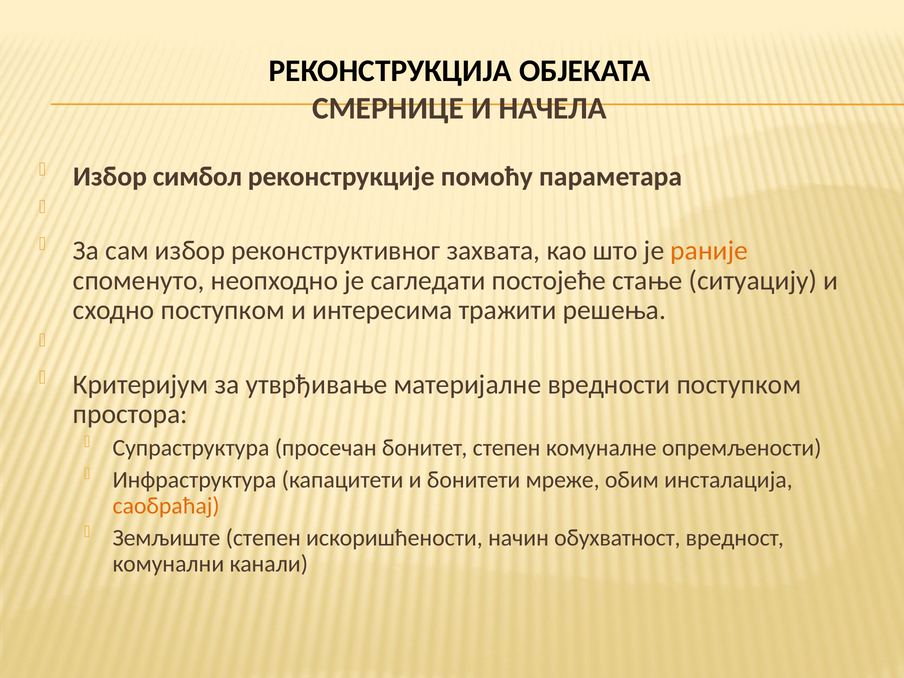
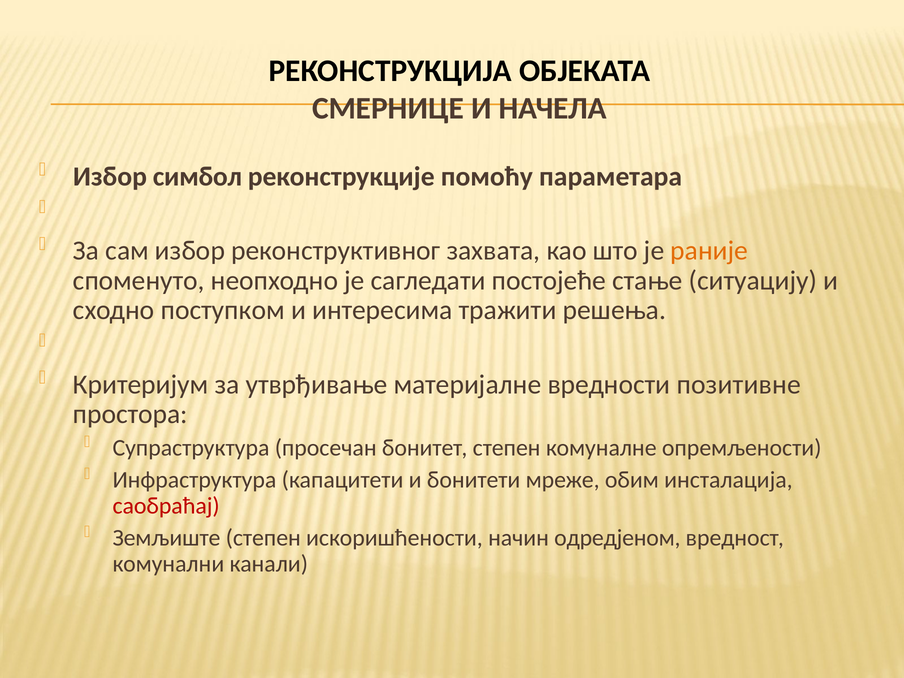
вредности поступком: поступком -> позитивне
саобраћај colour: orange -> red
обухватност: обухватност -> одредјеном
